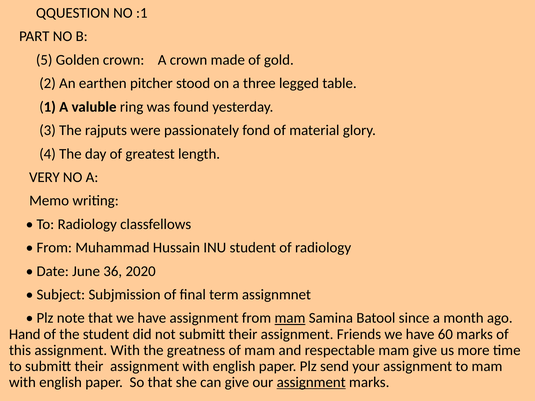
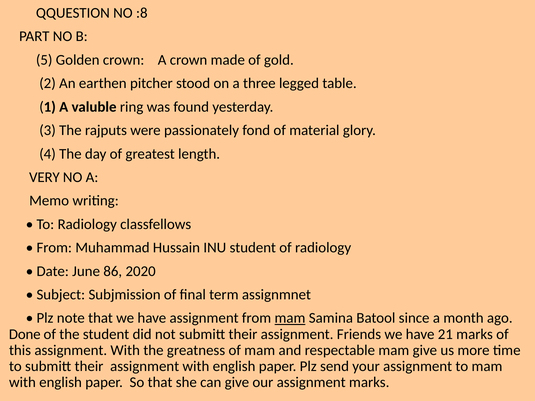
:1: :1 -> :8
36: 36 -> 86
Hand: Hand -> Done
60: 60 -> 21
assignment at (311, 382) underline: present -> none
